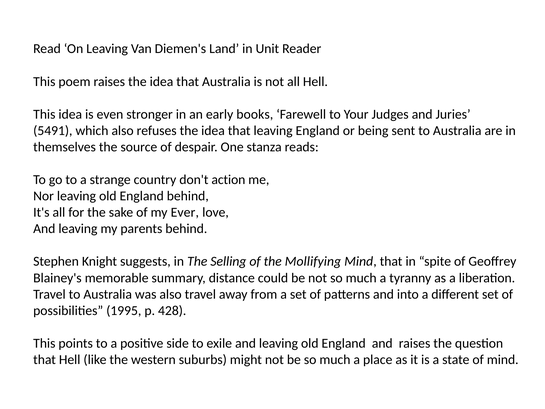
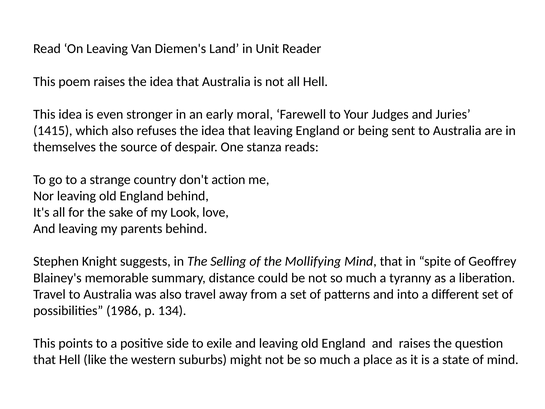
books: books -> moral
5491: 5491 -> 1415
Ever: Ever -> Look
1995: 1995 -> 1986
428: 428 -> 134
